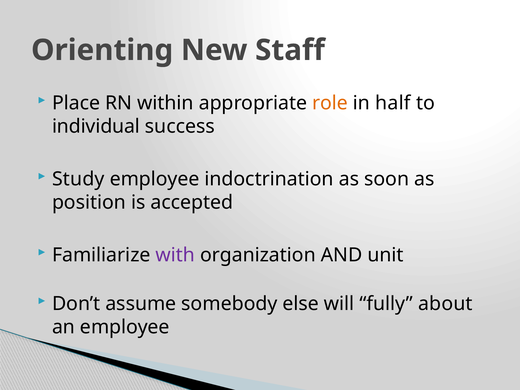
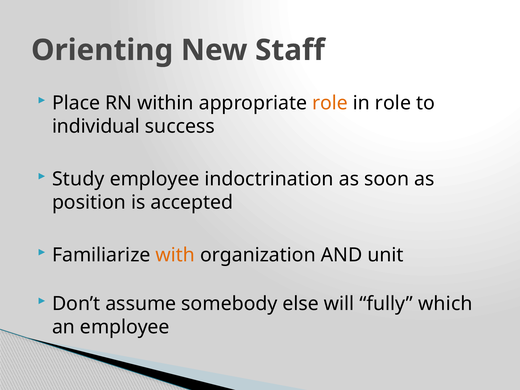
in half: half -> role
with colour: purple -> orange
about: about -> which
